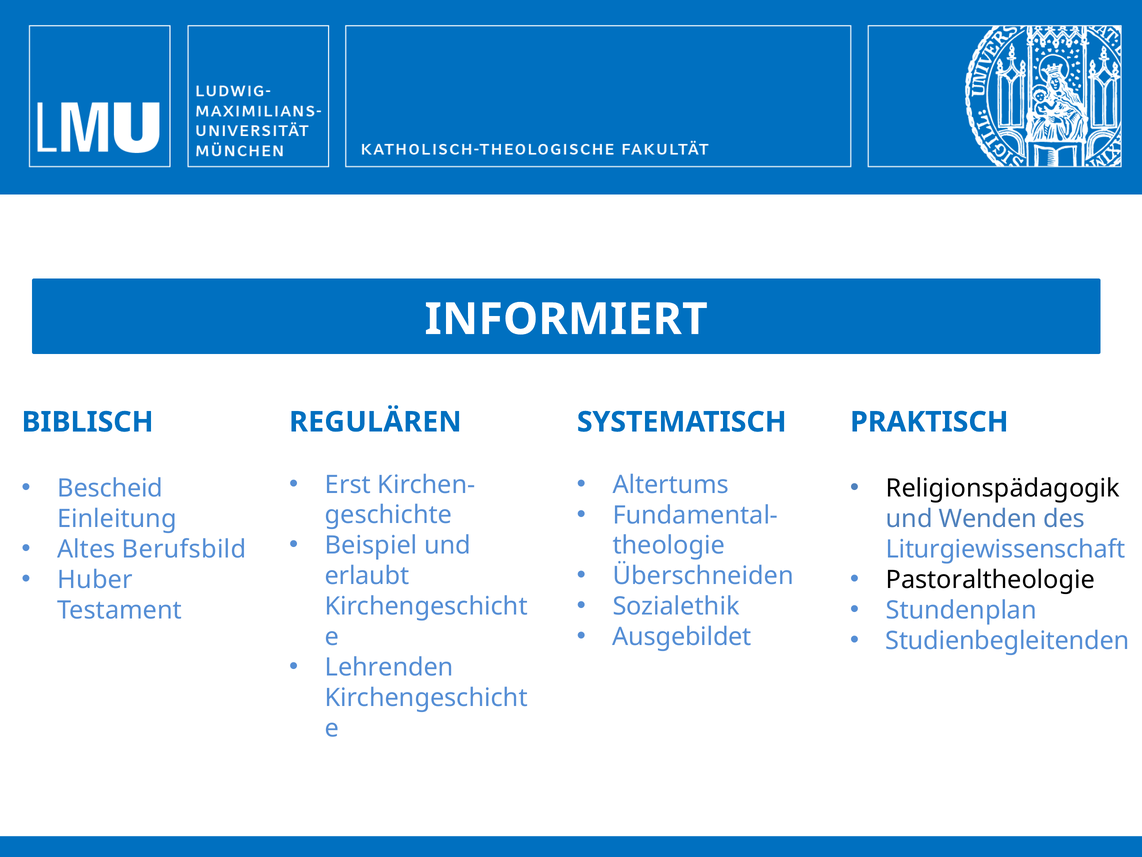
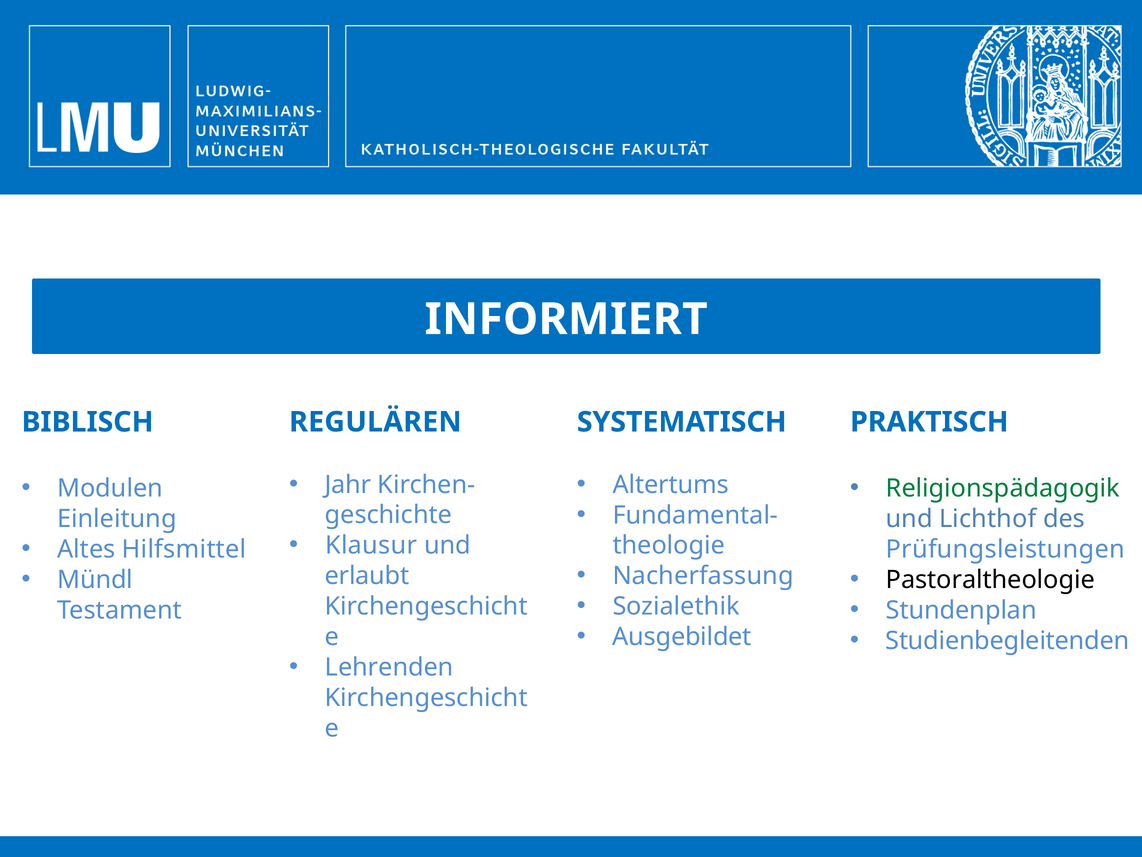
Erst: Erst -> Jahr
Bescheid: Bescheid -> Modulen
Religionspädagogik colour: black -> green
Wenden: Wenden -> Lichthof
Beispiel: Beispiel -> Klausur
Berufsbild: Berufsbild -> Hilfsmittel
Liturgiewissenschaft: Liturgiewissenschaft -> Prüfungsleistungen
Überschneiden: Überschneiden -> Nacherfassung
Huber: Huber -> Mündl
